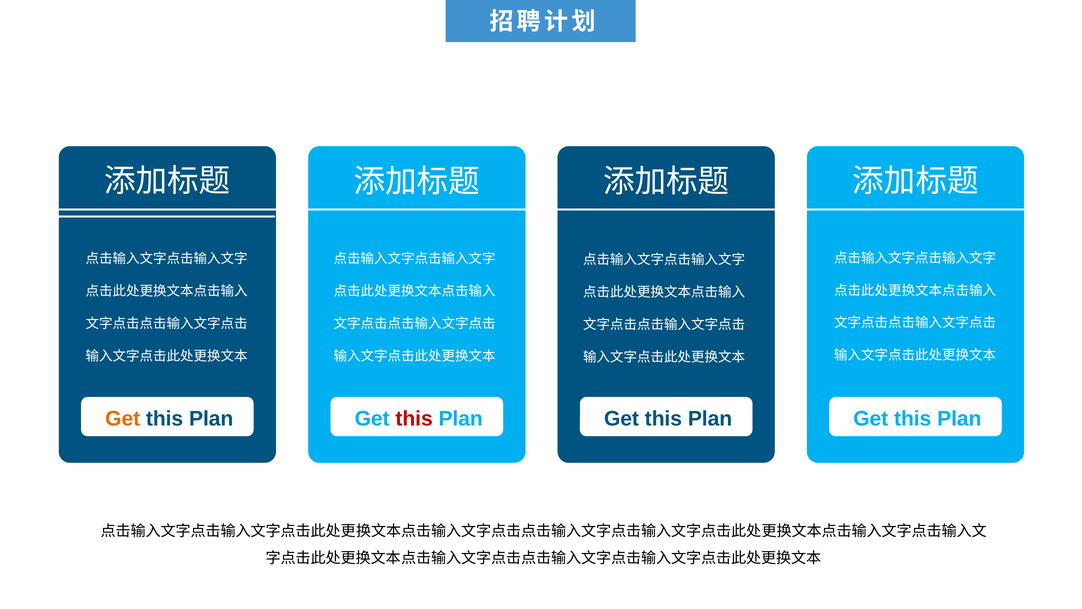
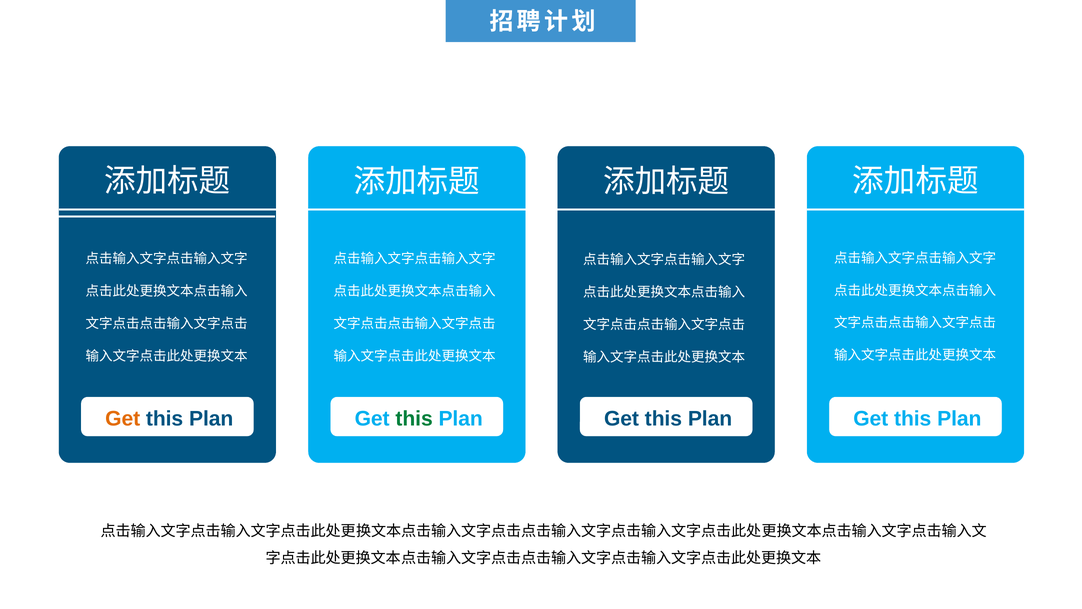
this at (414, 418) colour: red -> green
